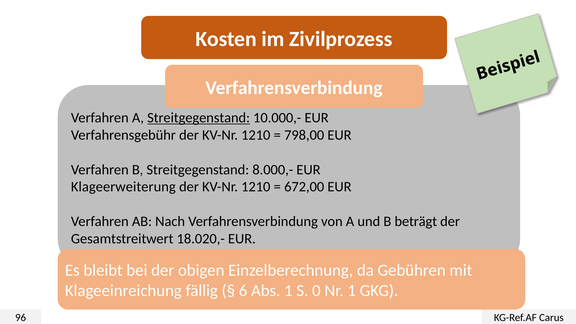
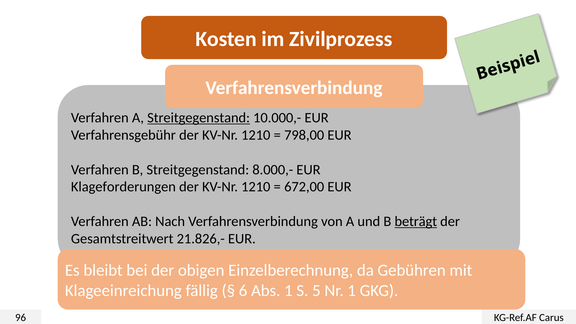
Klageerweiterung: Klageerweiterung -> Klageforderungen
beträgt underline: none -> present
18.020,-: 18.020,- -> 21.826,-
0: 0 -> 5
